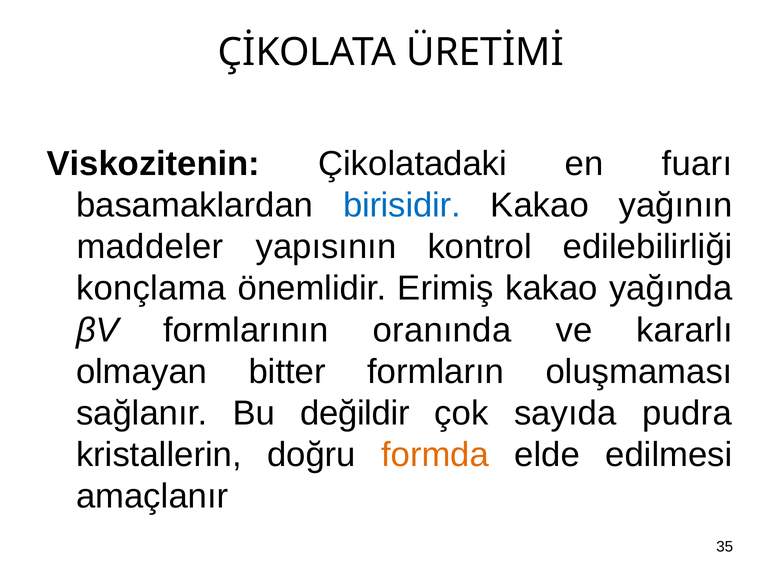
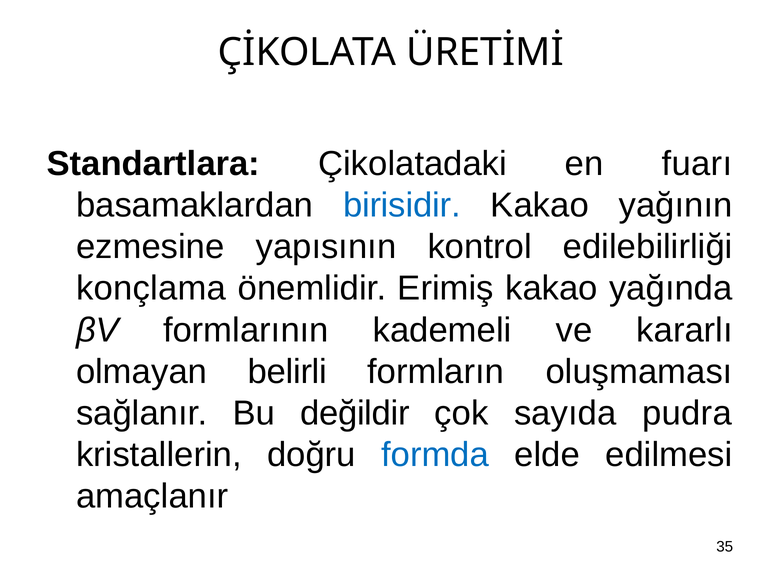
Viskozitenin: Viskozitenin -> Standartlara
maddeler: maddeler -> ezmesine
oranında: oranında -> kademeli
bitter: bitter -> belirli
formda colour: orange -> blue
